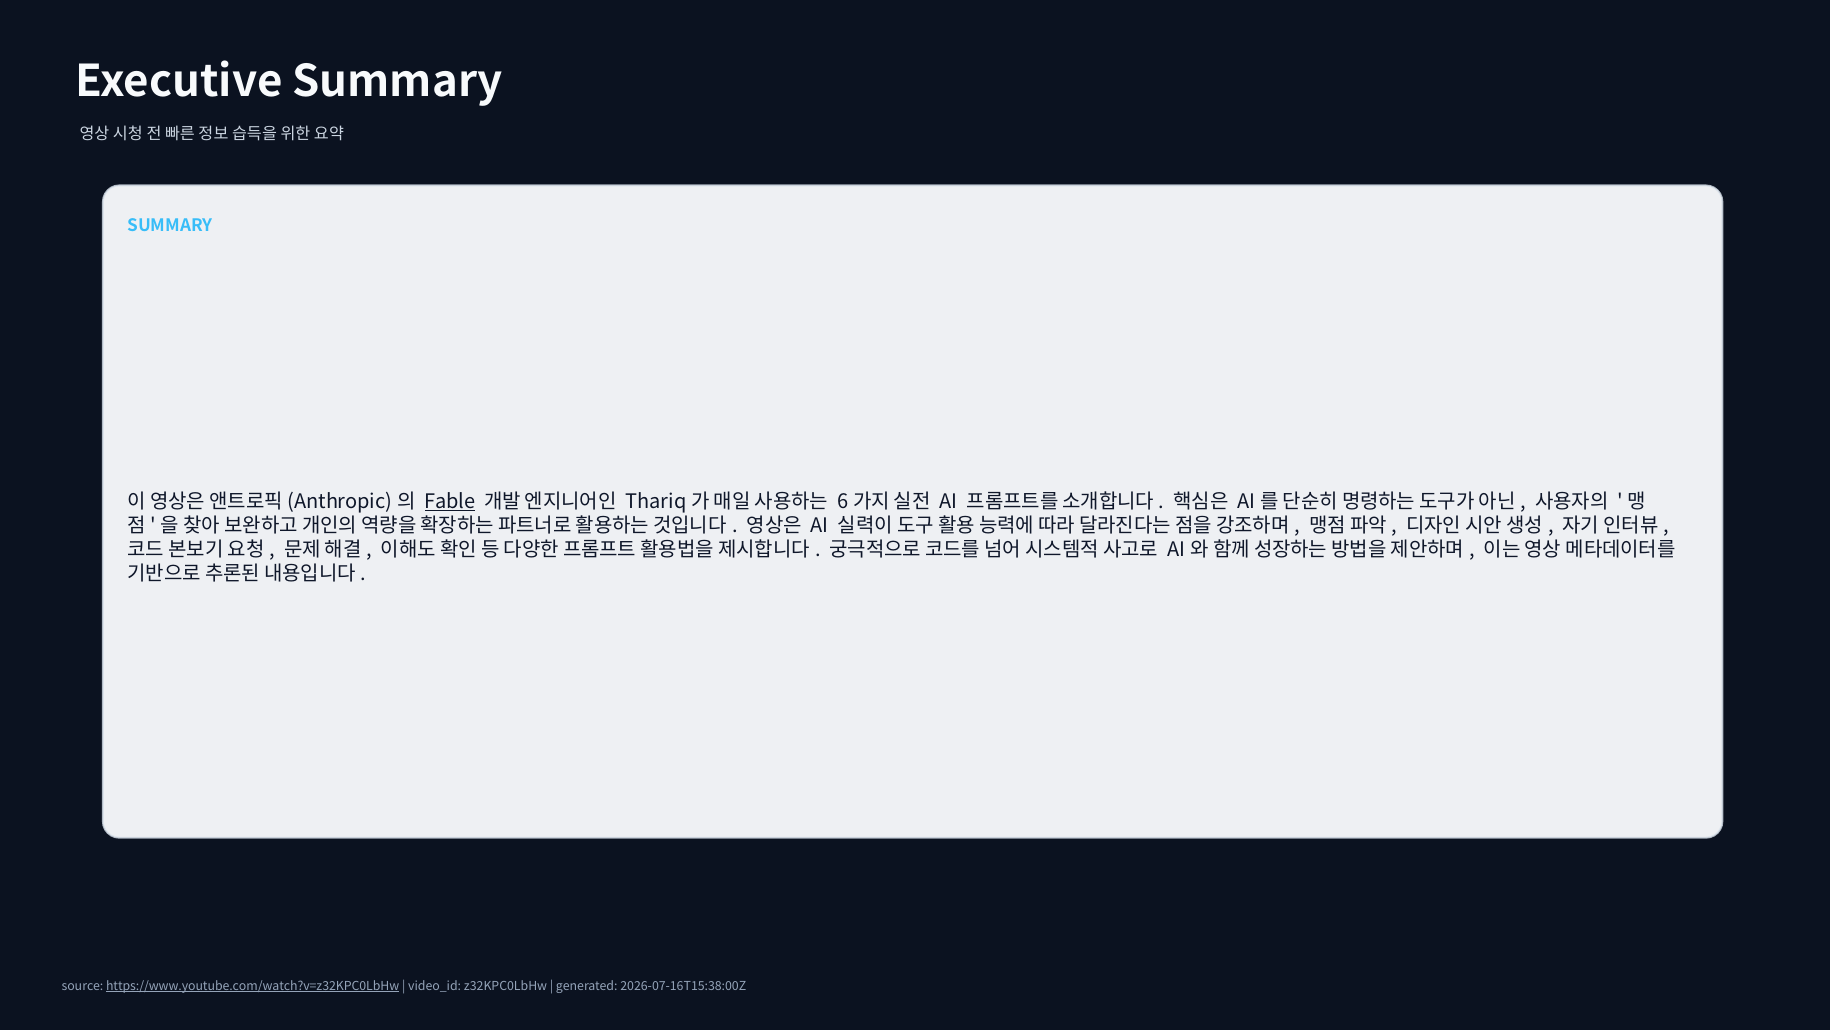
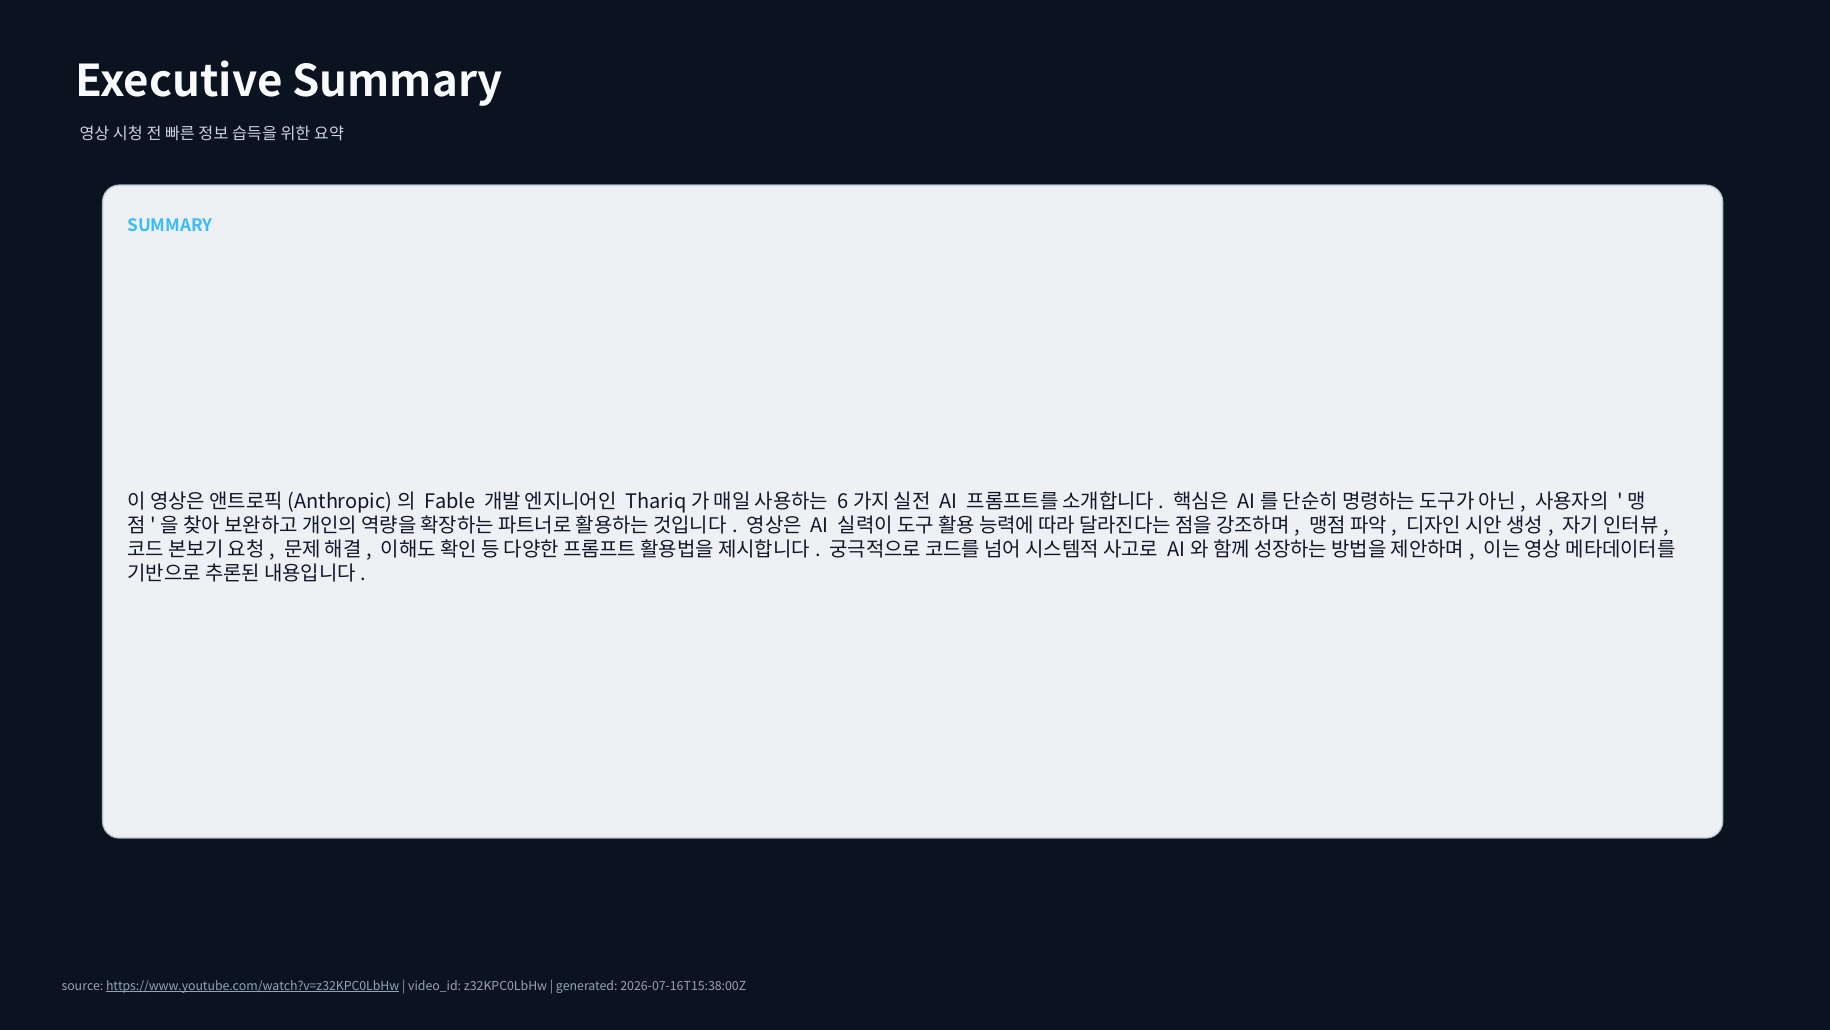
Fable underline: present -> none
